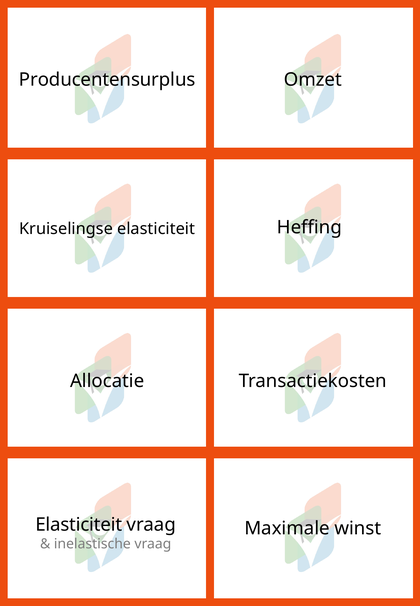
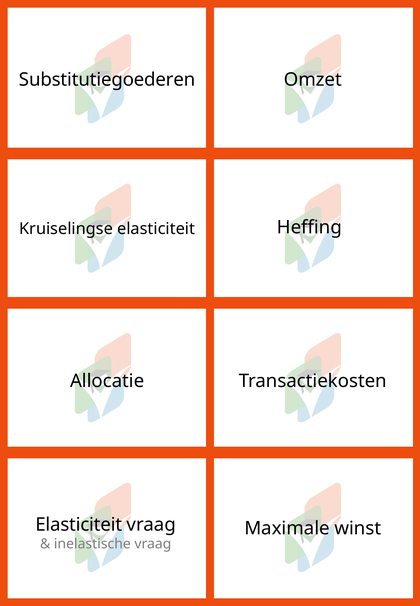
Producentensurplus: Producentensurplus -> Substitutiegoederen
